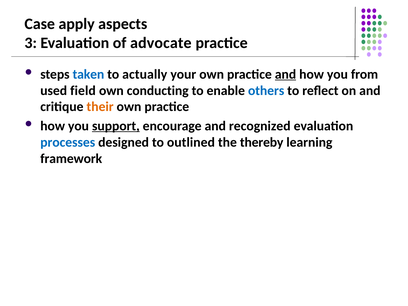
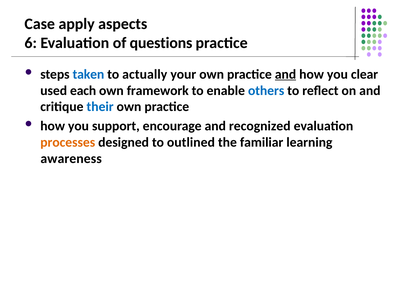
3: 3 -> 6
advocate: advocate -> questions
from: from -> clear
field: field -> each
conducting: conducting -> framework
their colour: orange -> blue
support underline: present -> none
processes colour: blue -> orange
thereby: thereby -> familiar
framework: framework -> awareness
